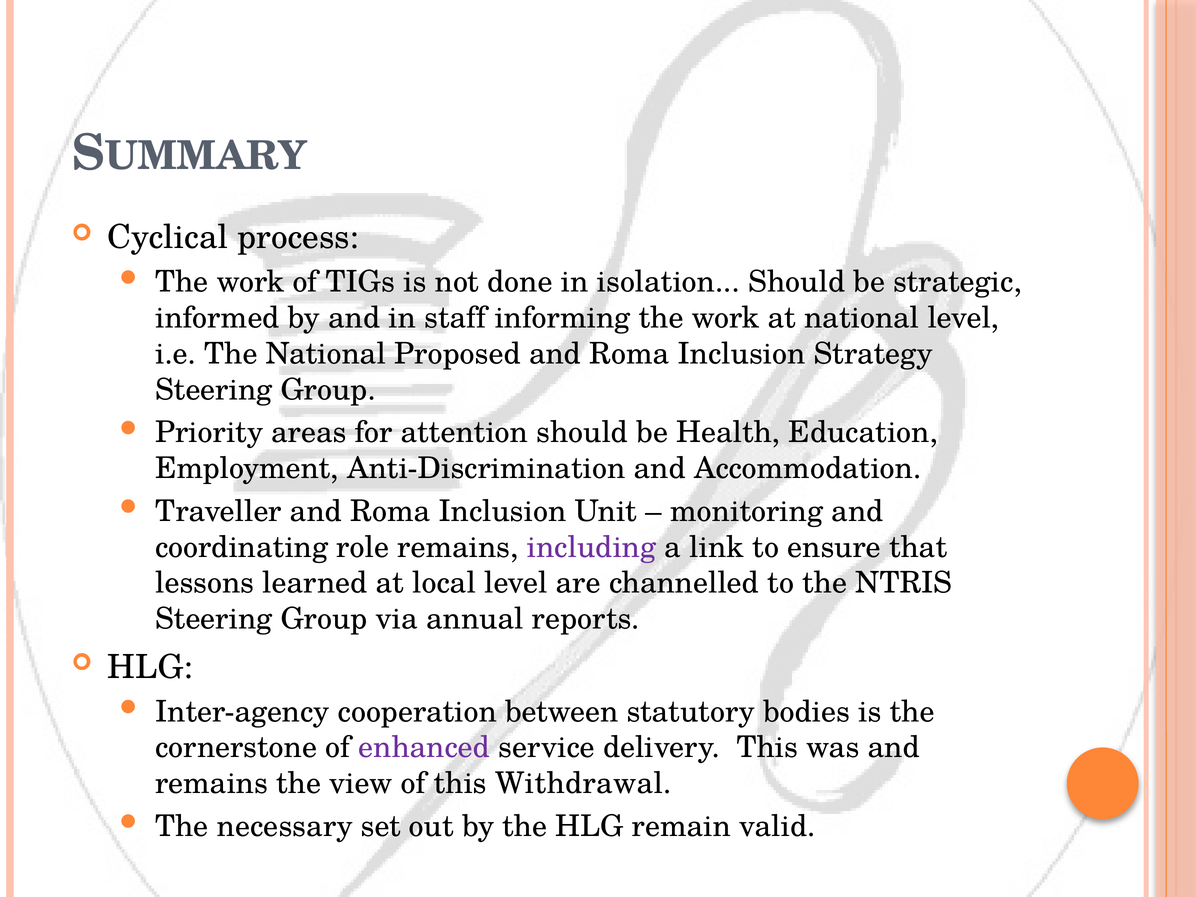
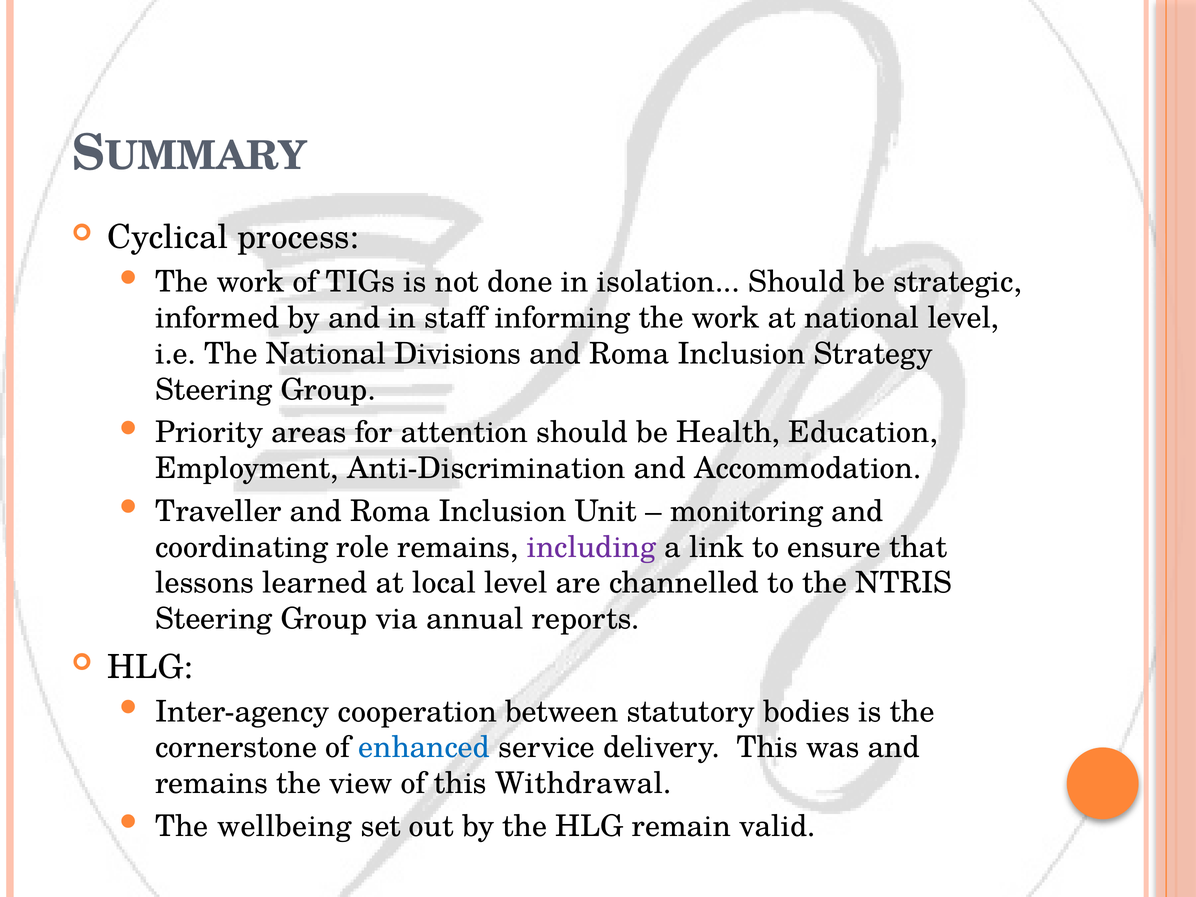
Proposed: Proposed -> Divisions
enhanced colour: purple -> blue
necessary: necessary -> wellbeing
